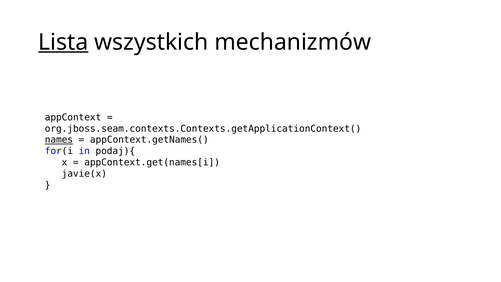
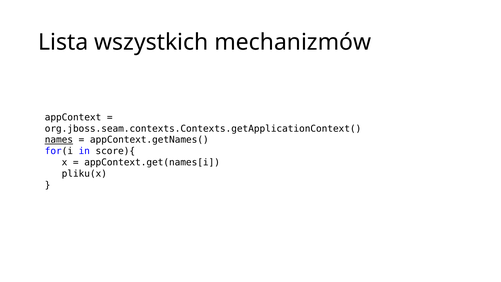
Lista underline: present -> none
podaj){: podaj){ -> score){
javie(x: javie(x -> pliku(x
